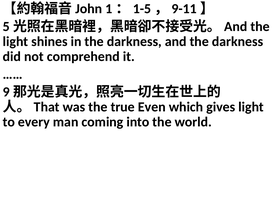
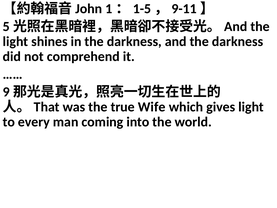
Even: Even -> Wife
